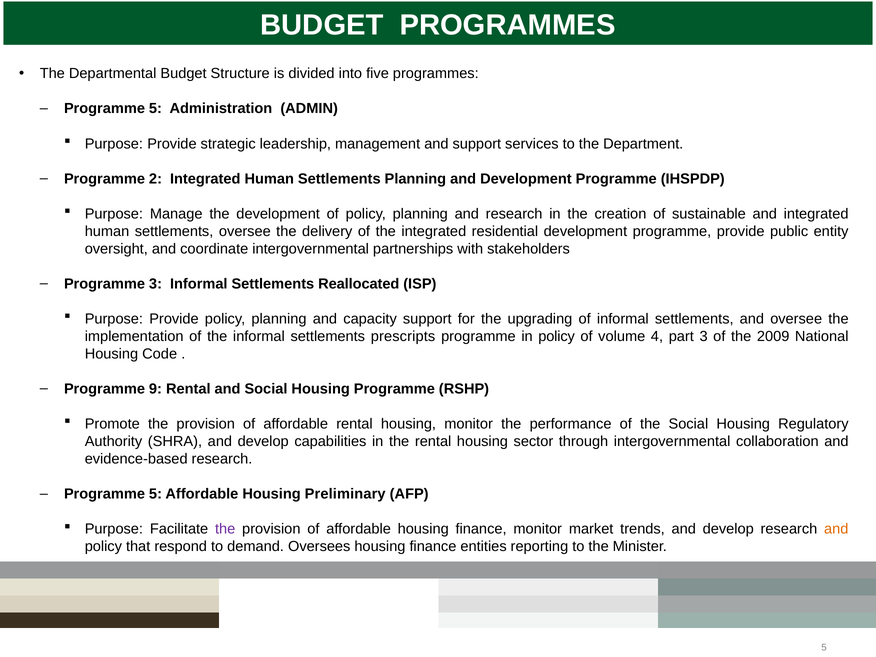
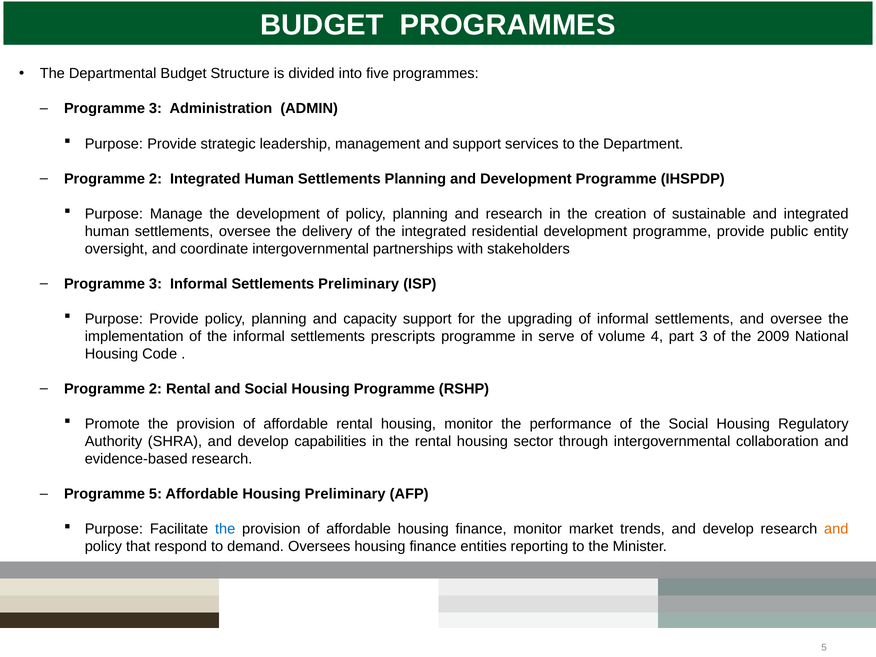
5 at (155, 109): 5 -> 3
Settlements Reallocated: Reallocated -> Preliminary
in policy: policy -> serve
9 at (155, 389): 9 -> 2
the at (225, 529) colour: purple -> blue
